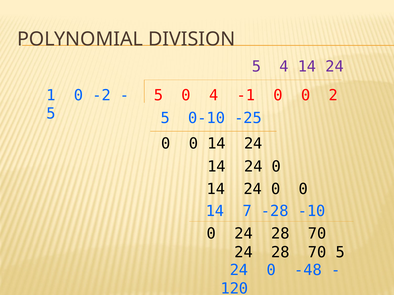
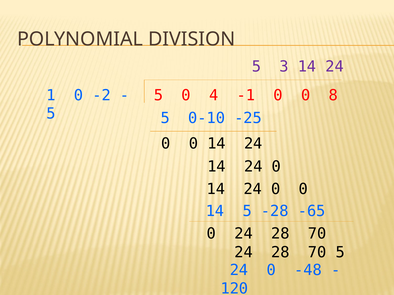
5 4: 4 -> 3
2: 2 -> 8
14 7: 7 -> 5
-10: -10 -> -65
